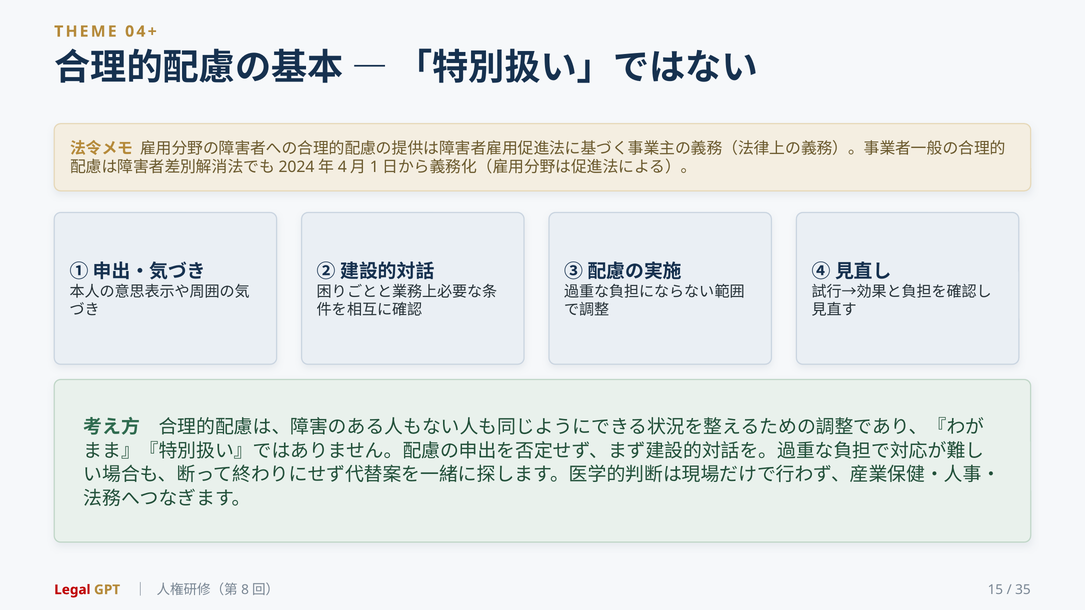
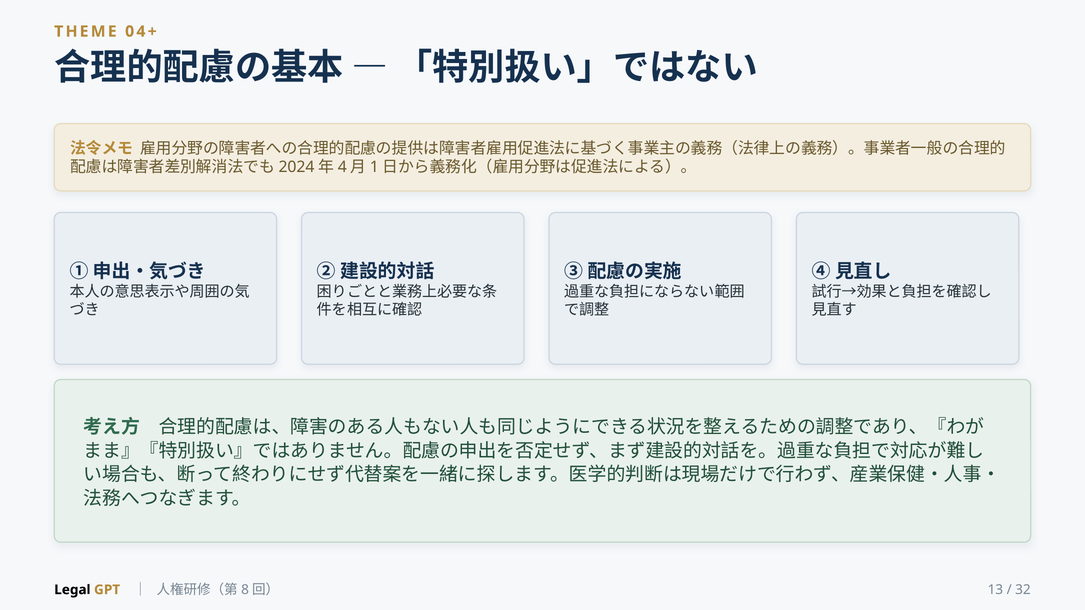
Legal colour: red -> black
15: 15 -> 13
35: 35 -> 32
